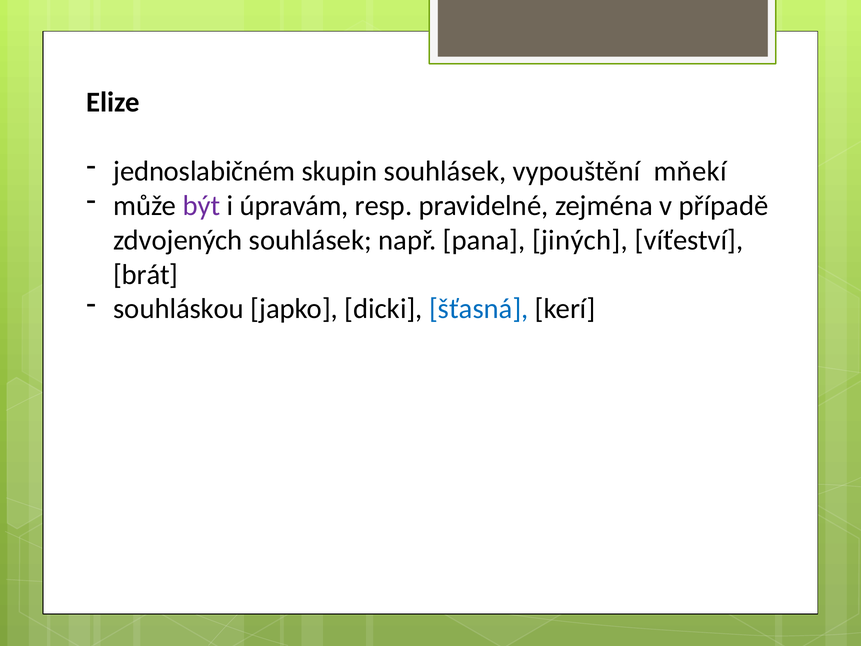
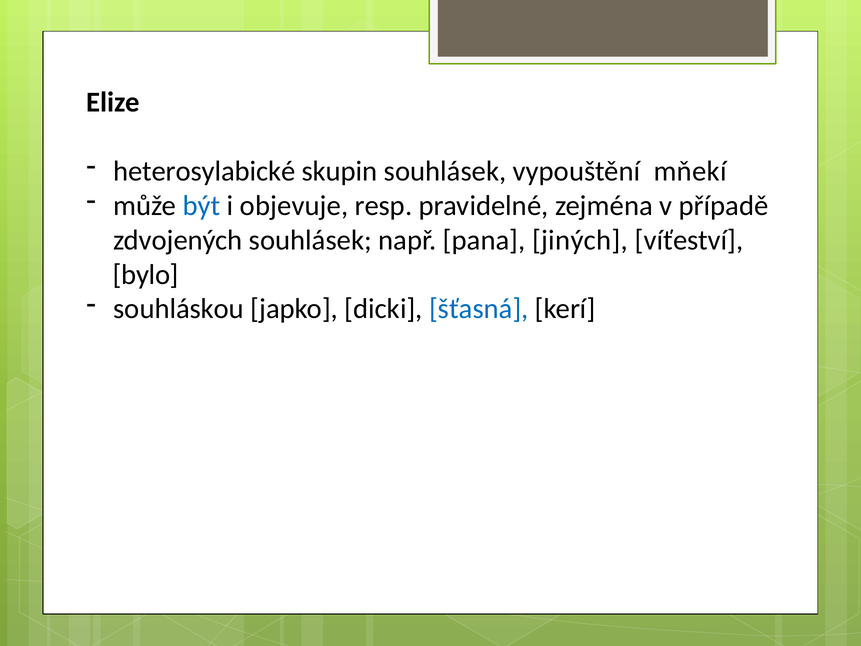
jednoslabičném: jednoslabičném -> heterosylabické
být colour: purple -> blue
úpravám: úpravám -> objevuje
brát: brát -> bylo
